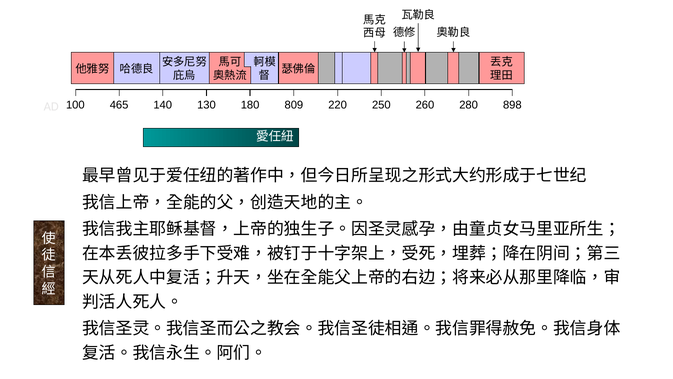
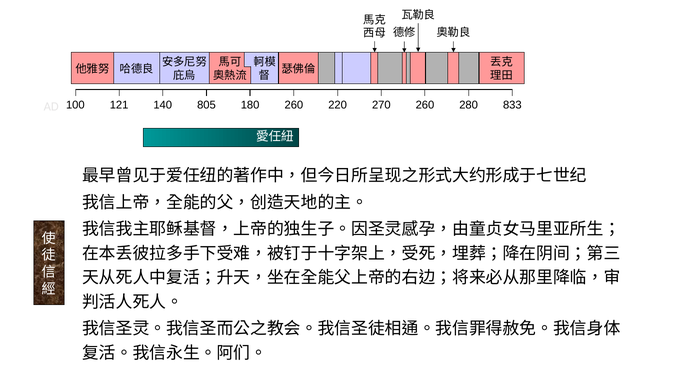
465: 465 -> 121
130: 130 -> 805
180 809: 809 -> 260
250: 250 -> 270
898: 898 -> 833
